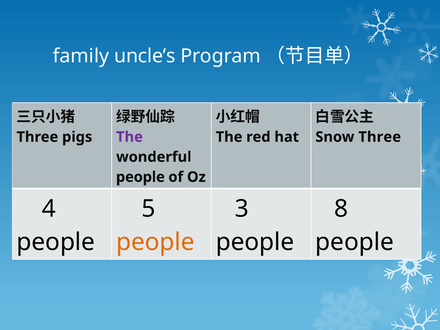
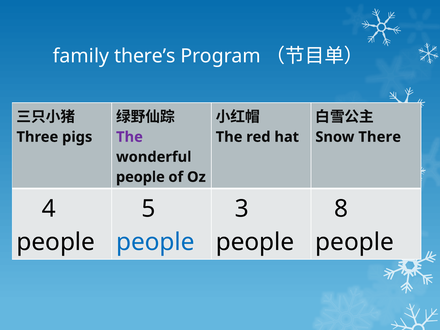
uncle’s: uncle’s -> there’s
Snow Three: Three -> There
people at (155, 242) colour: orange -> blue
